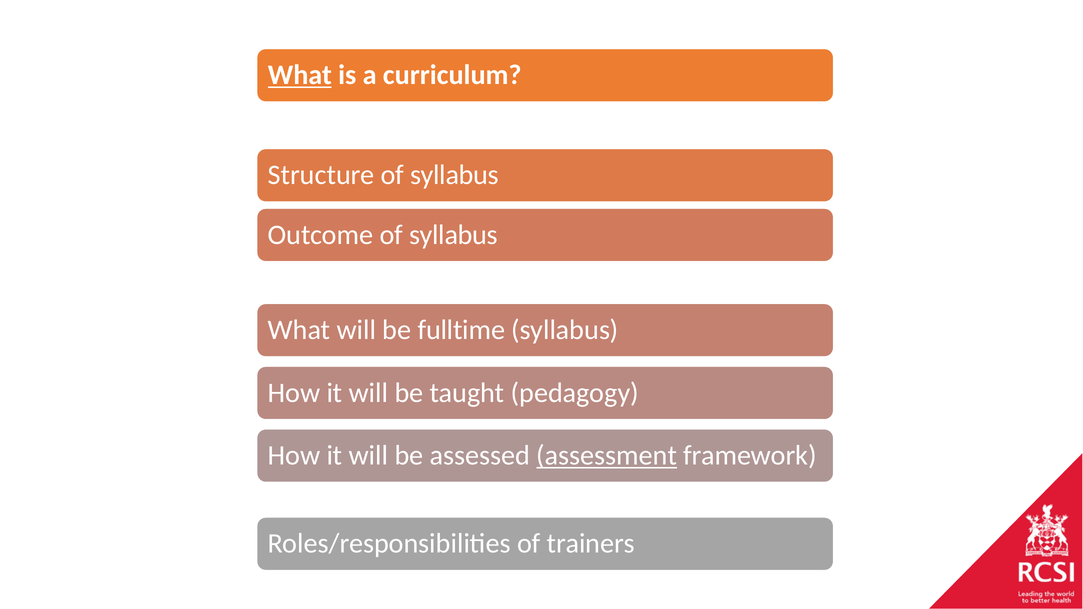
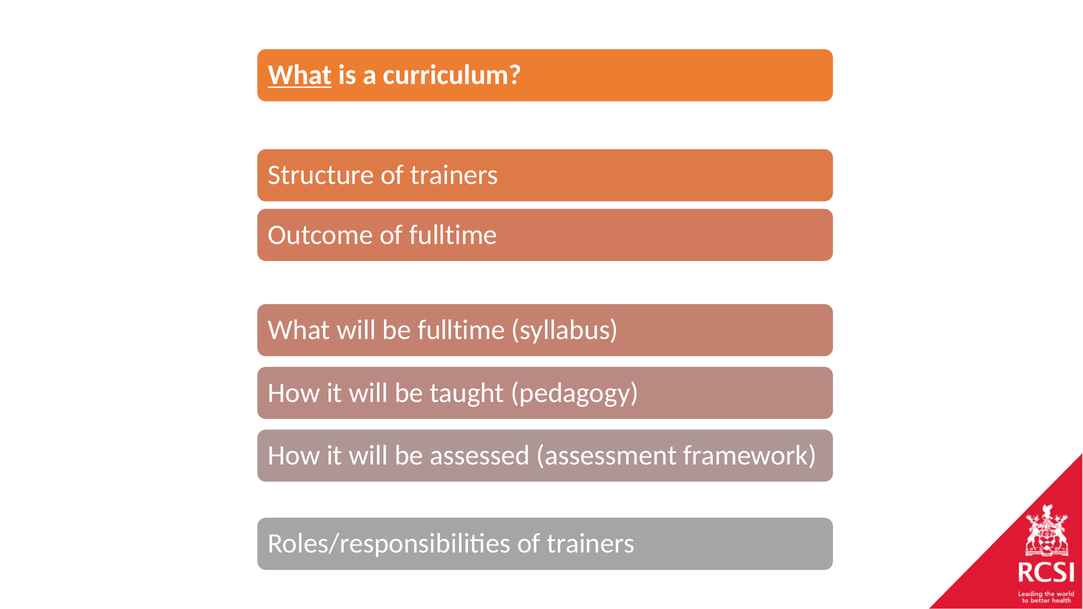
Structure of syllabus: syllabus -> trainers
syllabus at (454, 235): syllabus -> fulltime
assessment underline: present -> none
